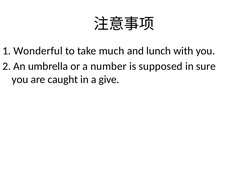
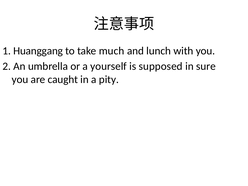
Wonderful: Wonderful -> Huanggang
number: number -> yourself
give: give -> pity
